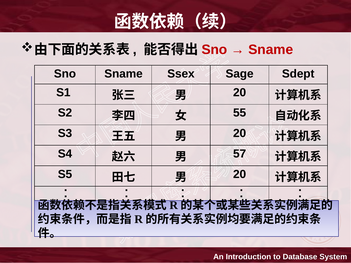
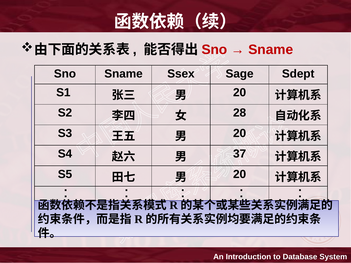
55: 55 -> 28
57: 57 -> 37
